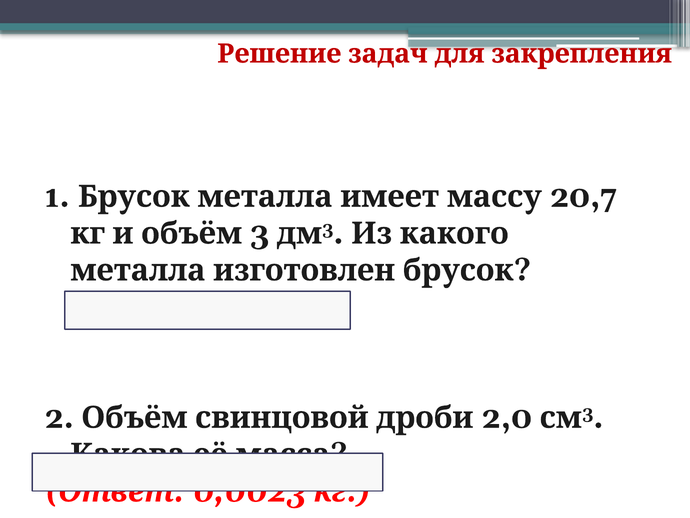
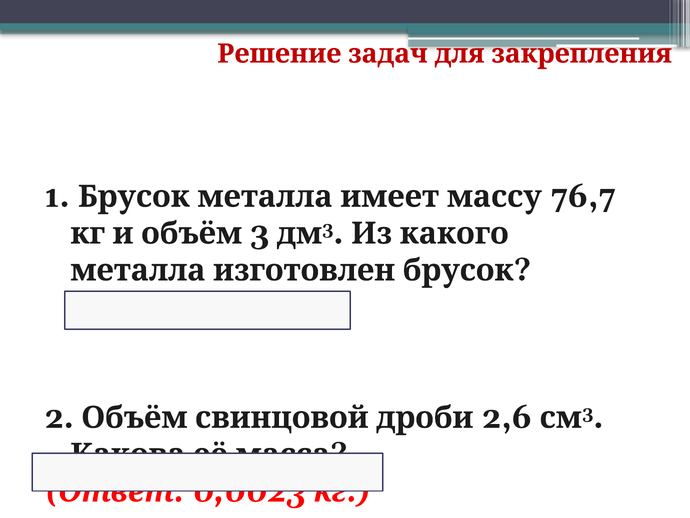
20,7: 20,7 -> 76,7
2,0: 2,0 -> 2,6
